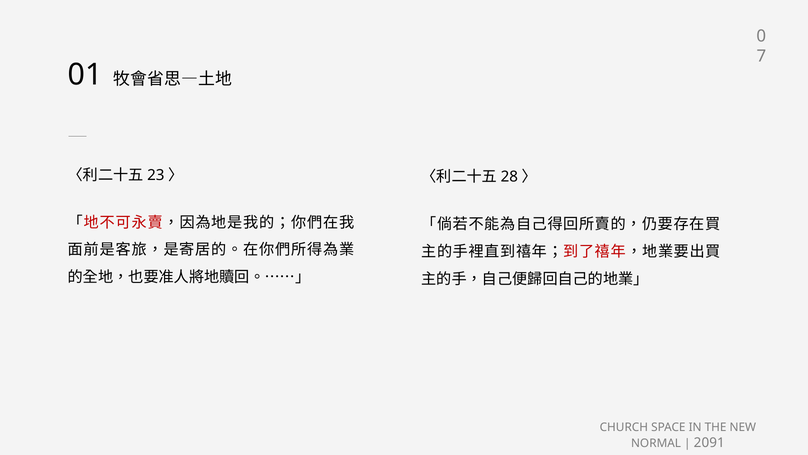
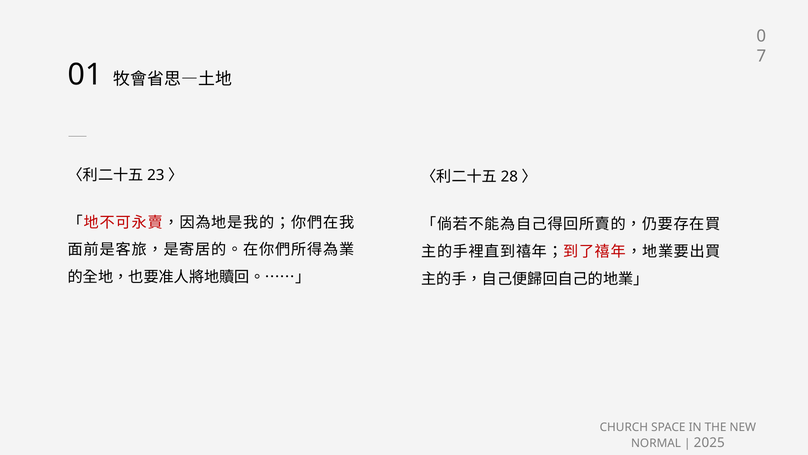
2091: 2091 -> 2025
